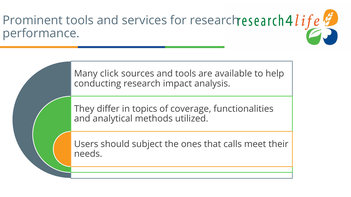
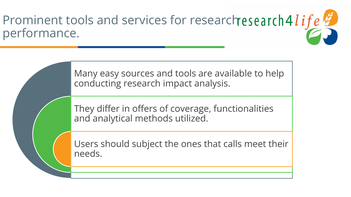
click: click -> easy
topics: topics -> offers
